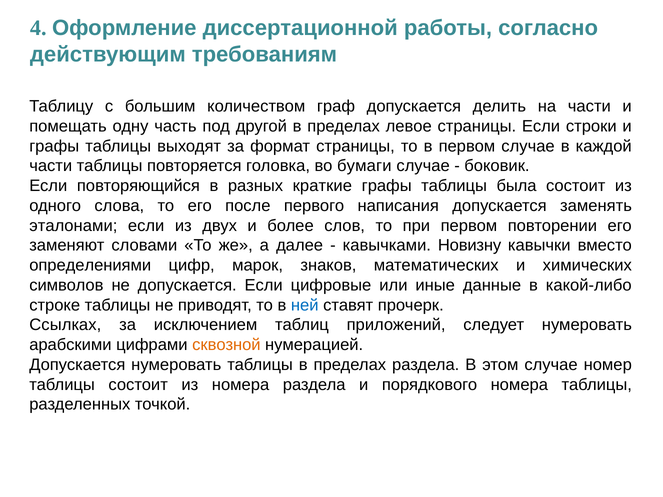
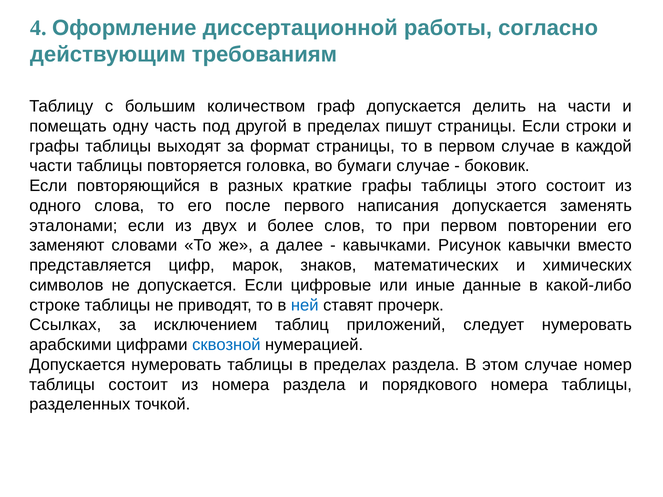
левое: левое -> пишут
была: была -> этого
Новизну: Новизну -> Рисунок
определениями: определениями -> представляется
сквозной colour: orange -> blue
